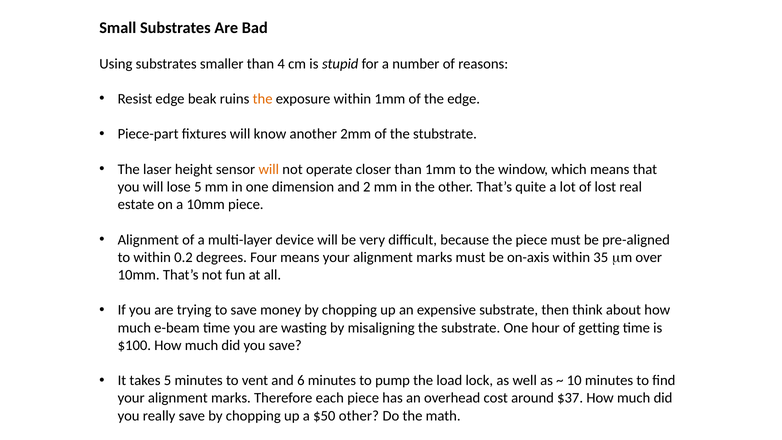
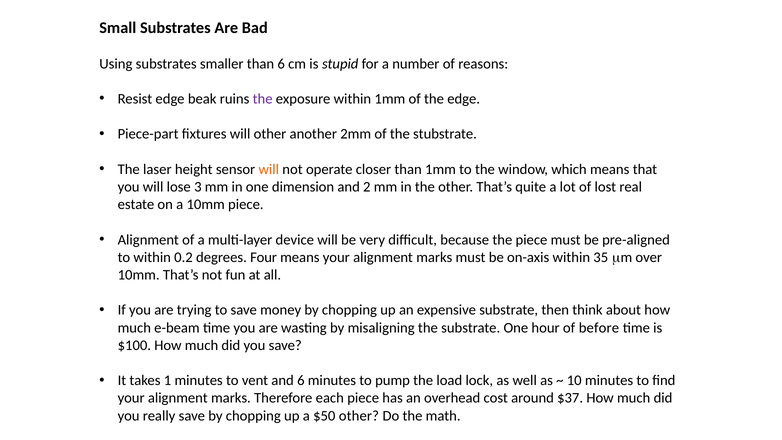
than 4: 4 -> 6
the at (263, 99) colour: orange -> purple
will know: know -> other
lose 5: 5 -> 3
getting: getting -> before
takes 5: 5 -> 1
